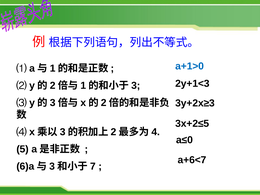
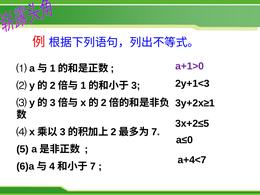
a+1>0 colour: blue -> purple
3y+2x≥3: 3y+2x≥3 -> 3y+2x≥1
4 at (156, 132): 4 -> 7
a+6<7: a+6<7 -> a+4<7
3 at (52, 166): 3 -> 4
